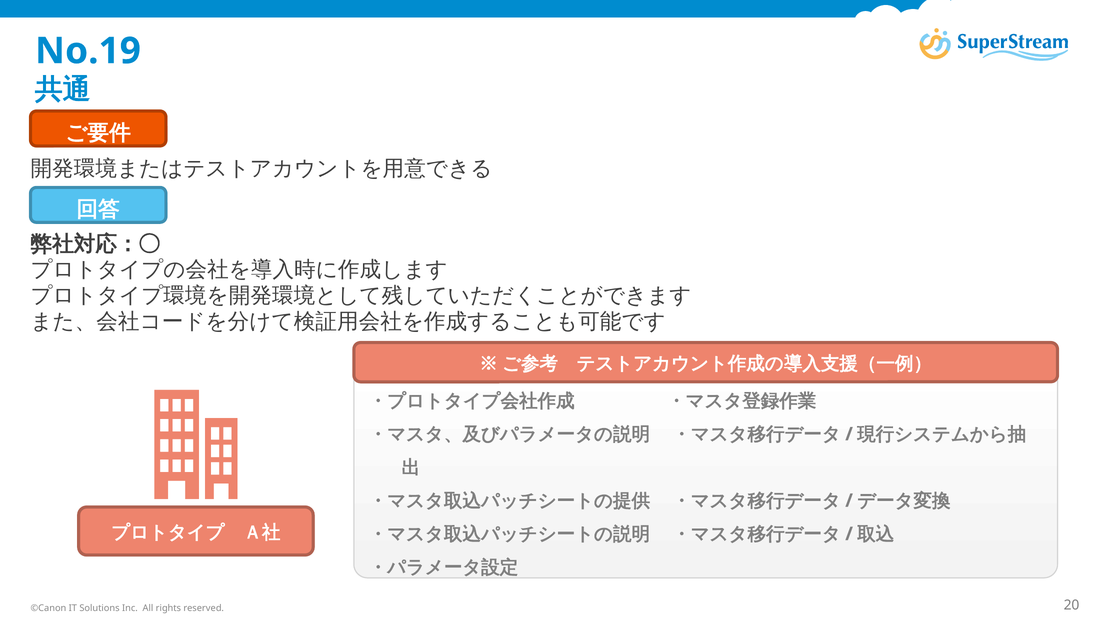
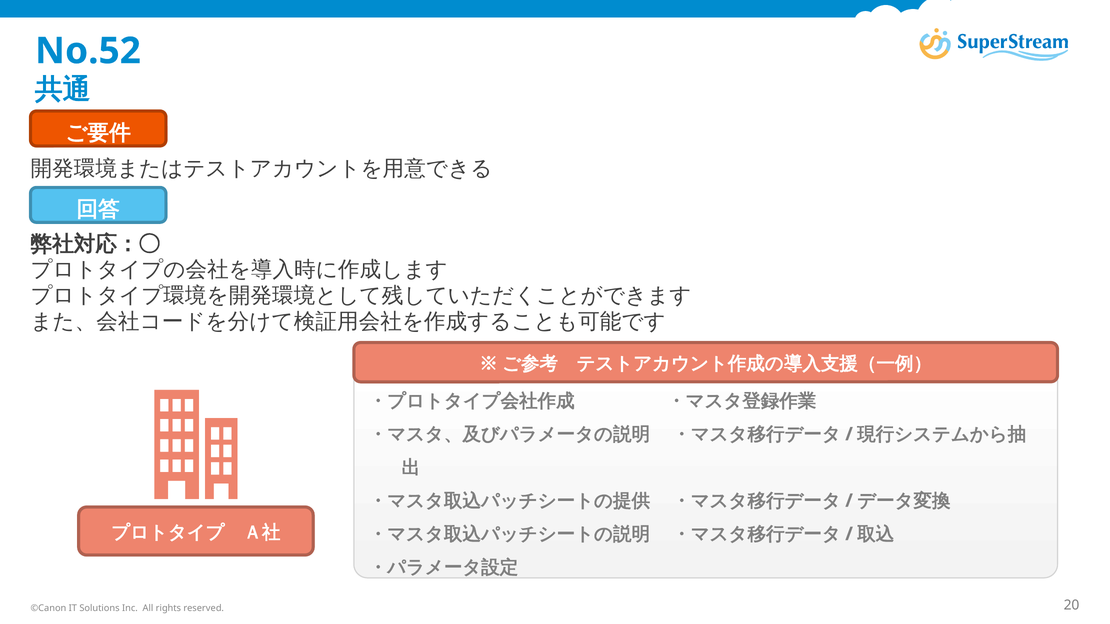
No.19: No.19 -> No.52
